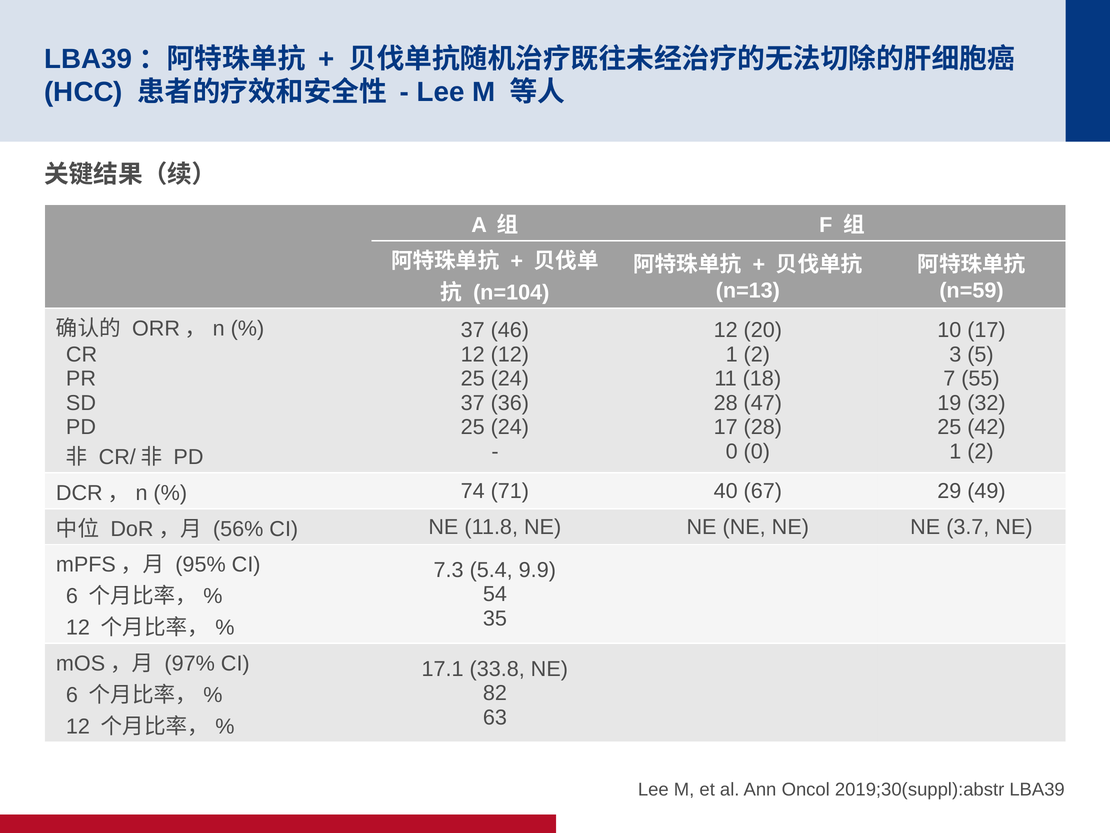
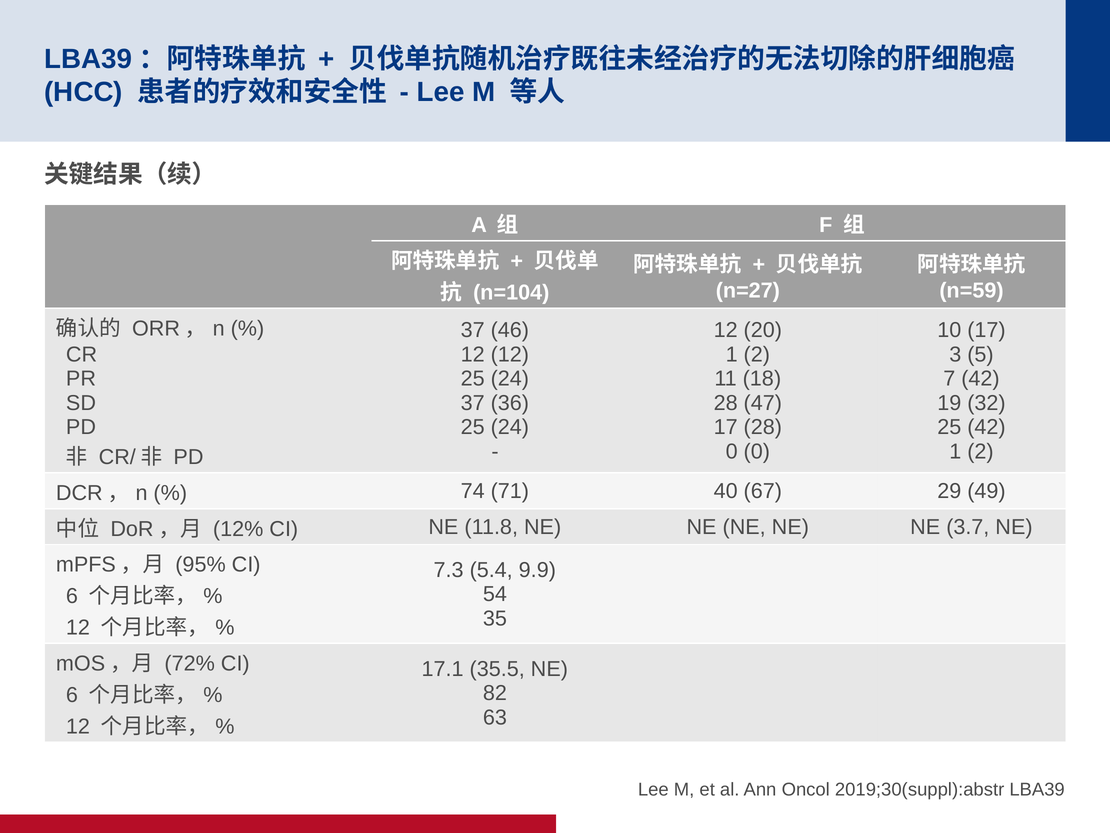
n=13: n=13 -> n=27
7 55: 55 -> 42
56%: 56% -> 12%
97%: 97% -> 72%
33.8: 33.8 -> 35.5
